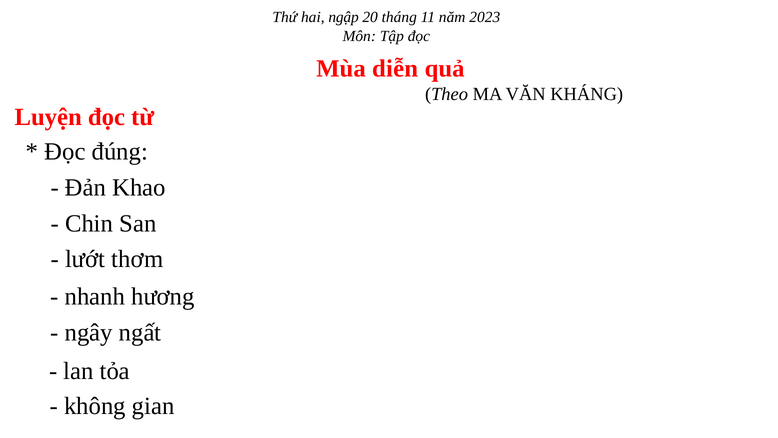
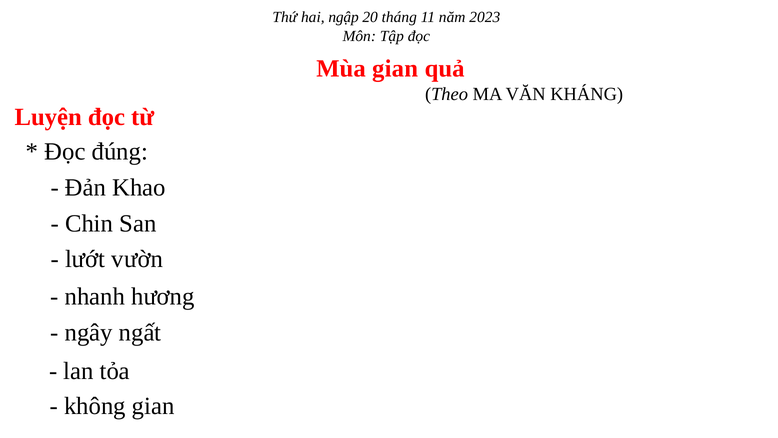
Mùa diễn: diễn -> gian
thơm: thơm -> vườn
